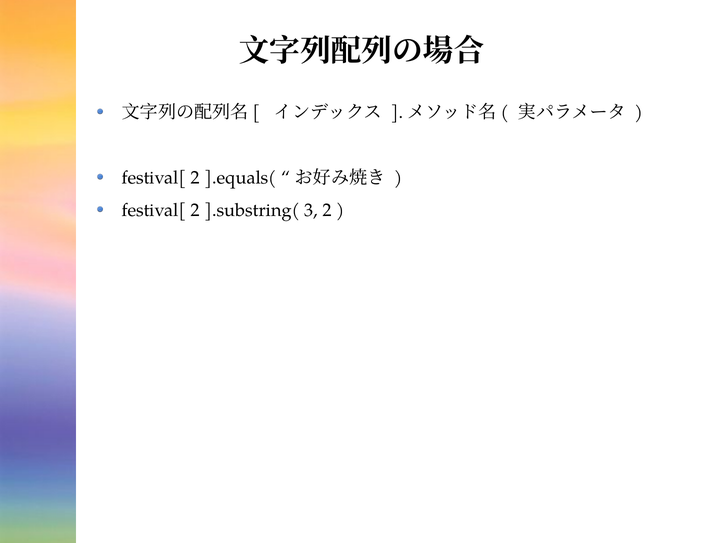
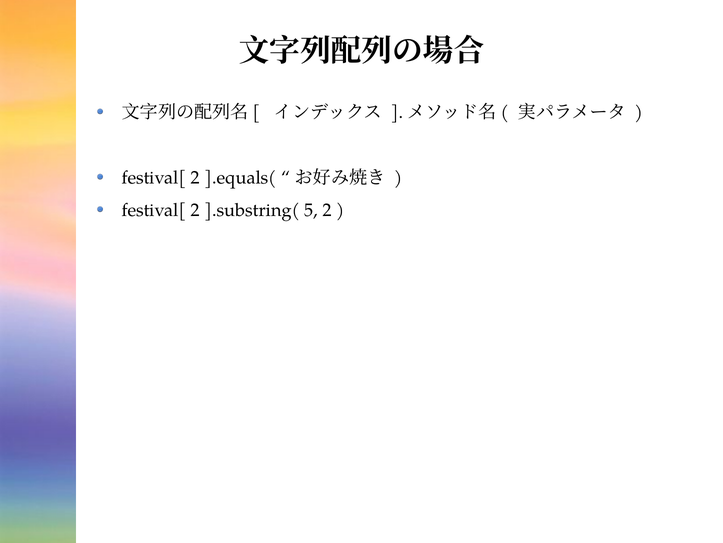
3: 3 -> 5
